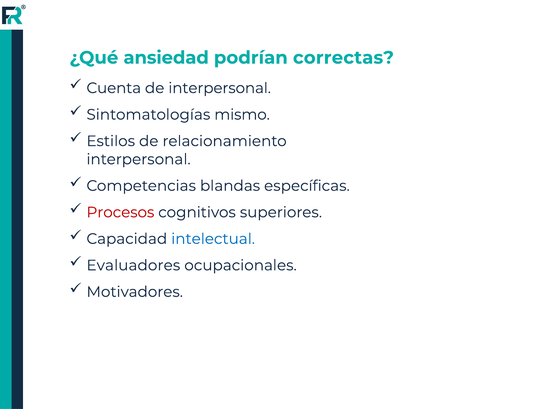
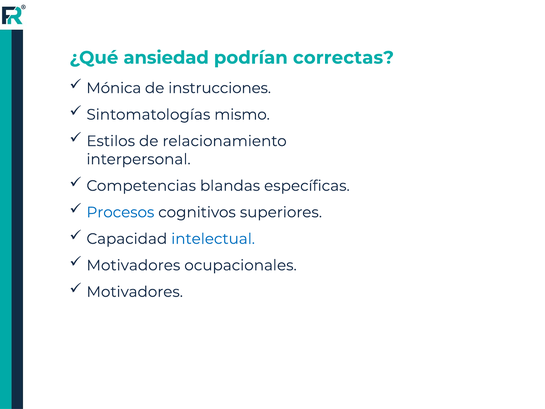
Cuenta: Cuenta -> Mónica
de interpersonal: interpersonal -> instrucciones
Procesos colour: red -> blue
Evaluadores at (133, 265): Evaluadores -> Motivadores
